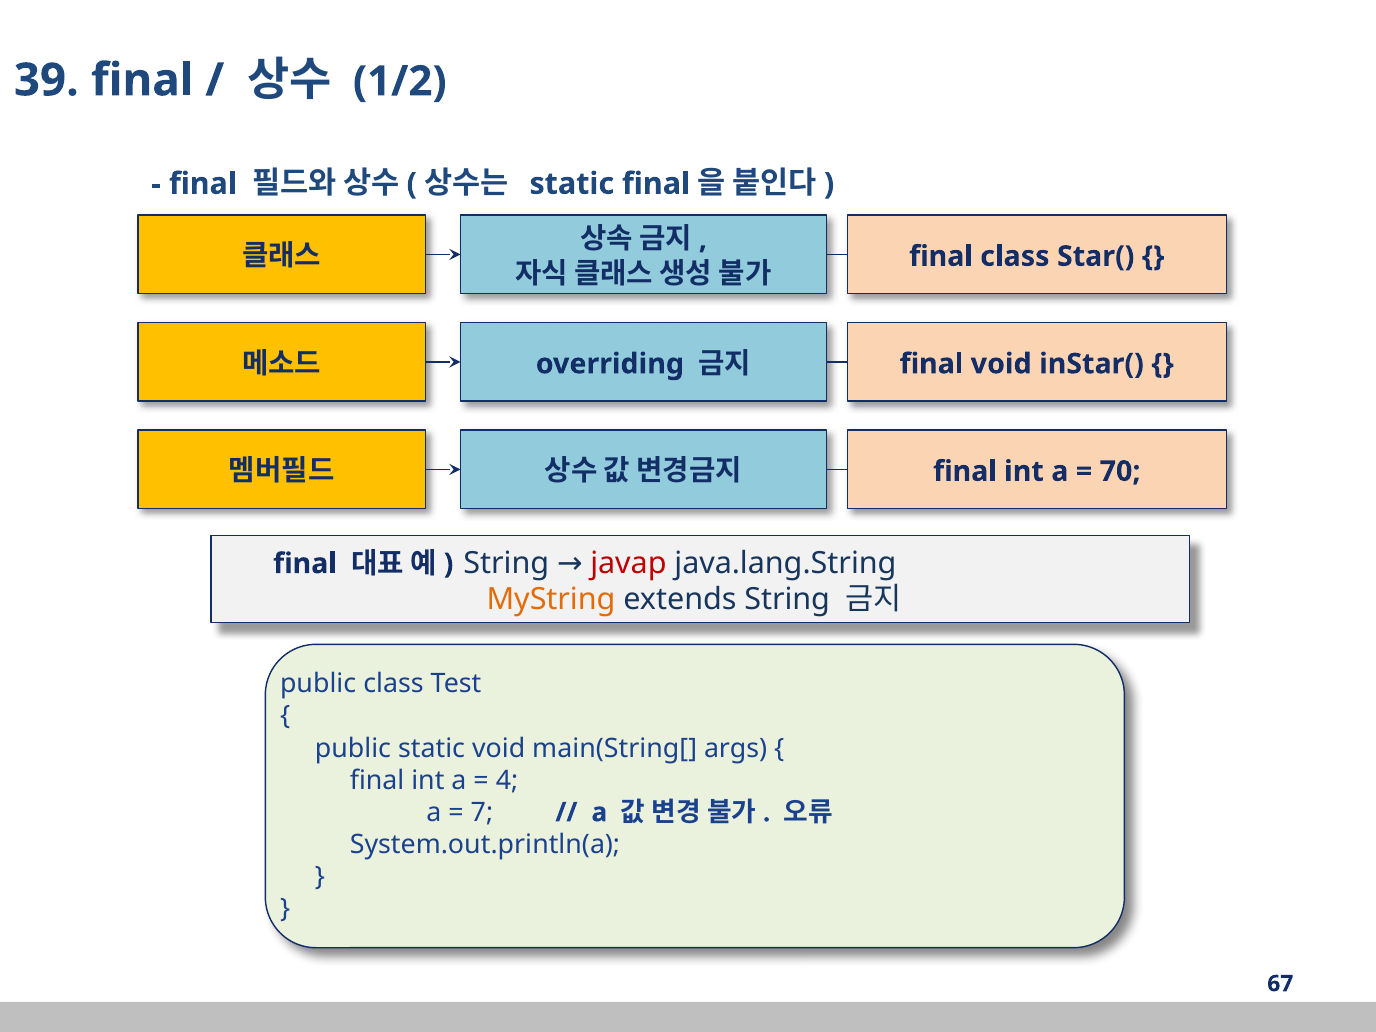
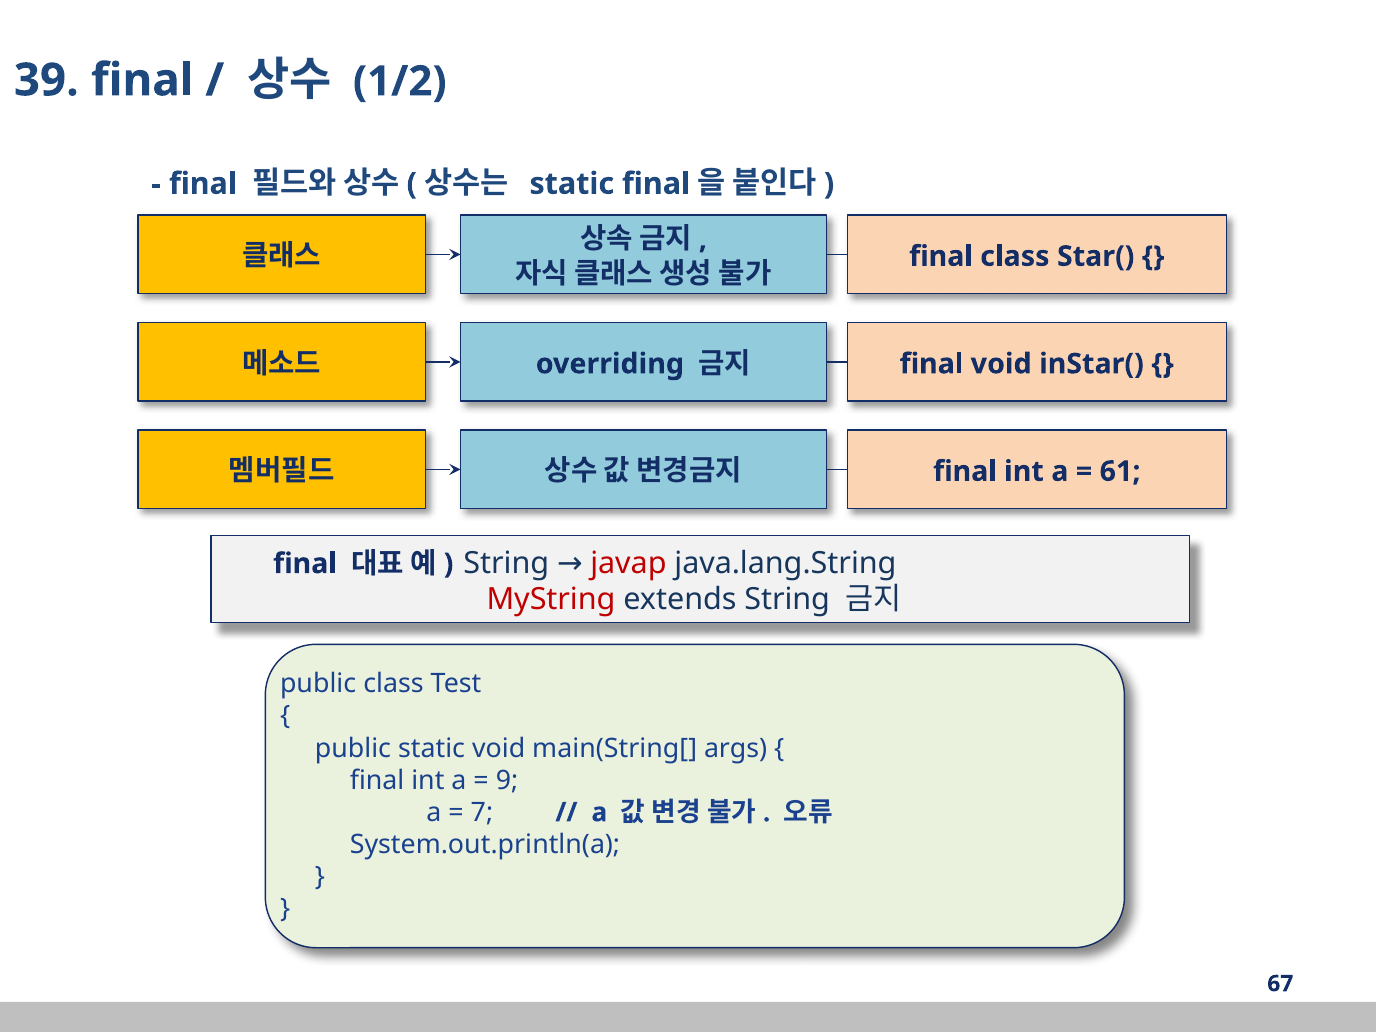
70: 70 -> 61
MyString colour: orange -> red
4: 4 -> 9
